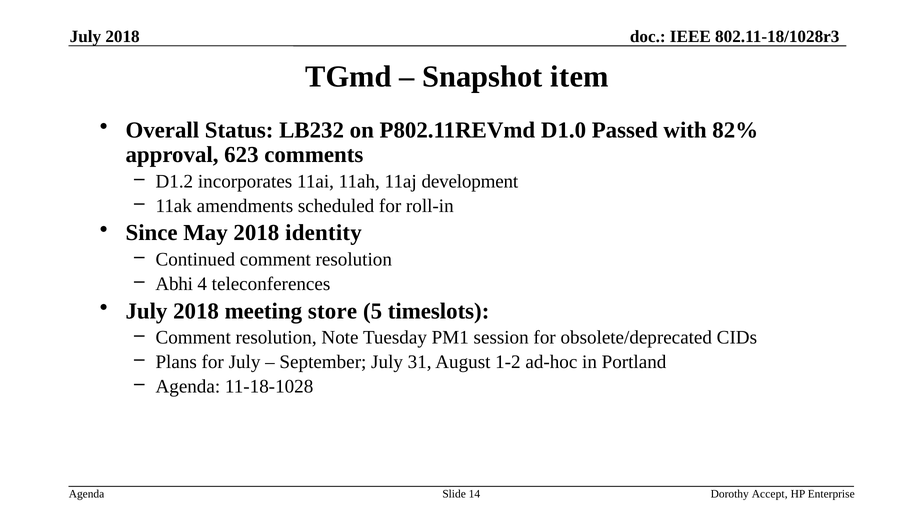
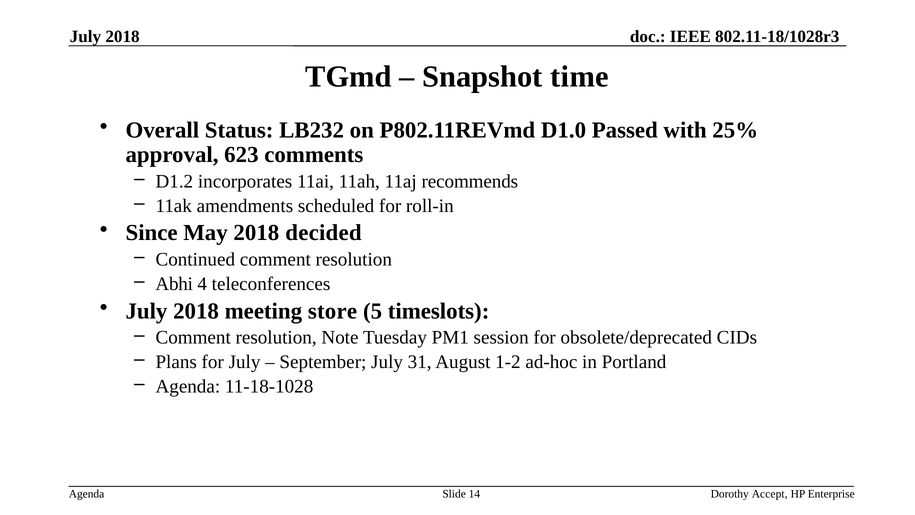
item: item -> time
82%: 82% -> 25%
development: development -> recommends
identity: identity -> decided
